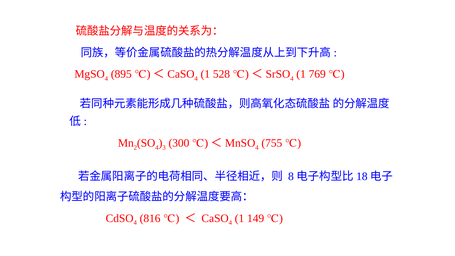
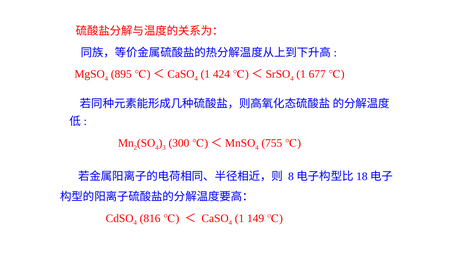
528: 528 -> 424
769: 769 -> 677
